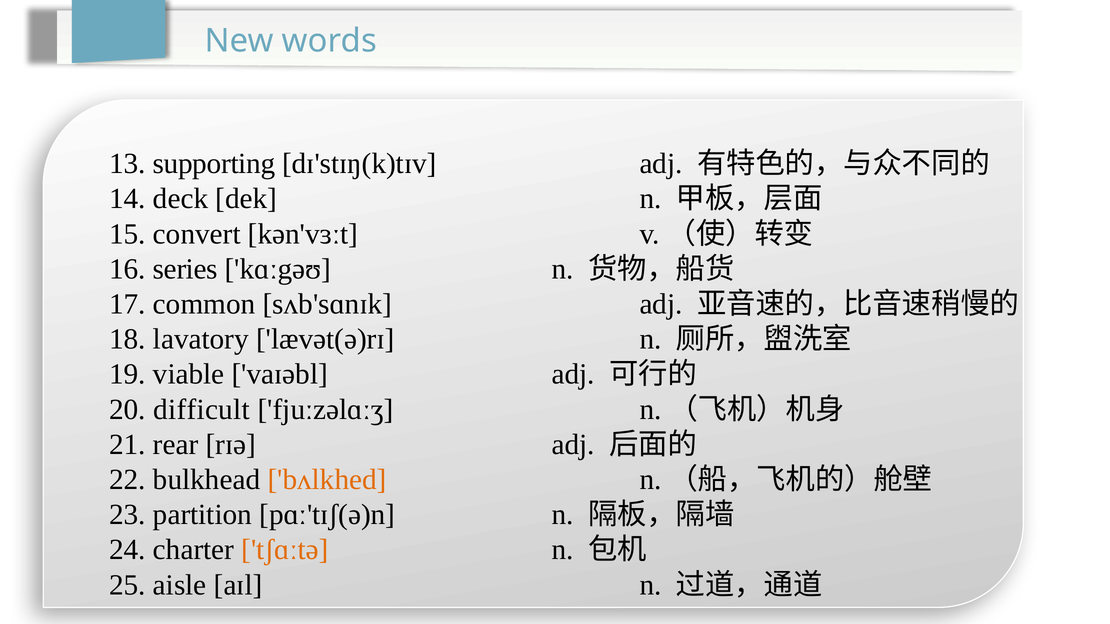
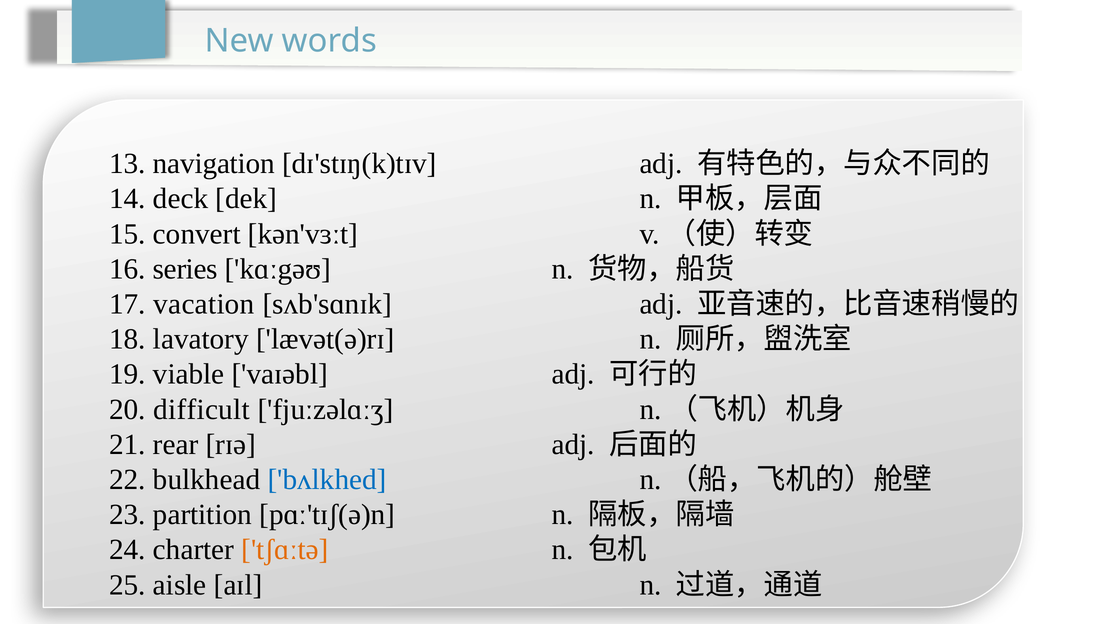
supporting: supporting -> navigation
common: common -> vacation
bʌlkhed colour: orange -> blue
